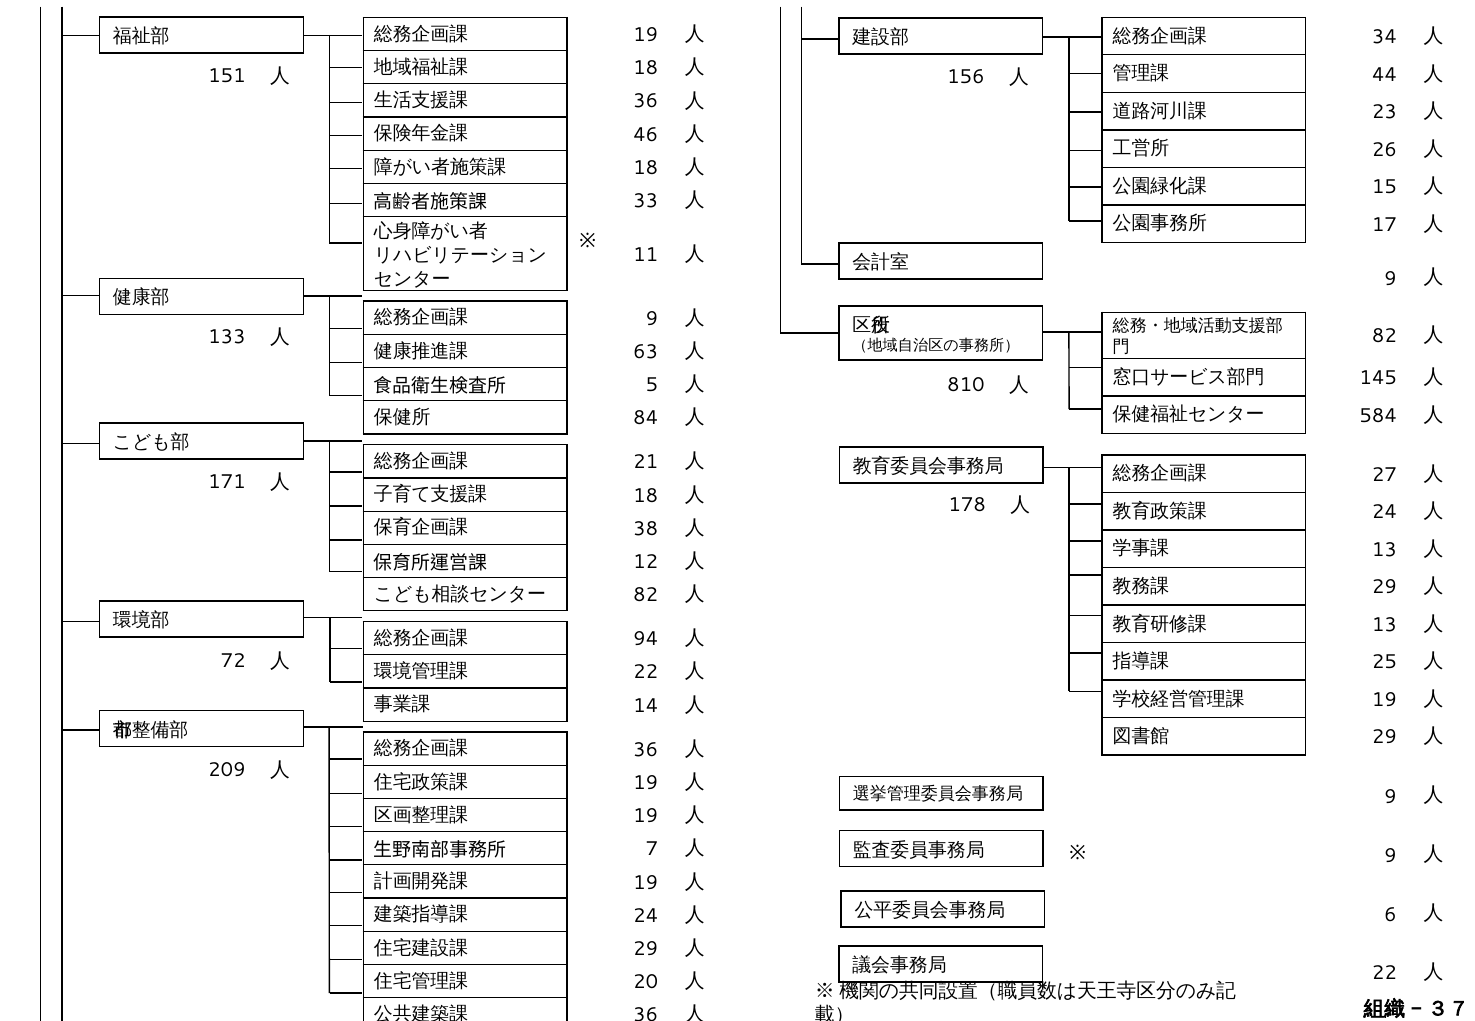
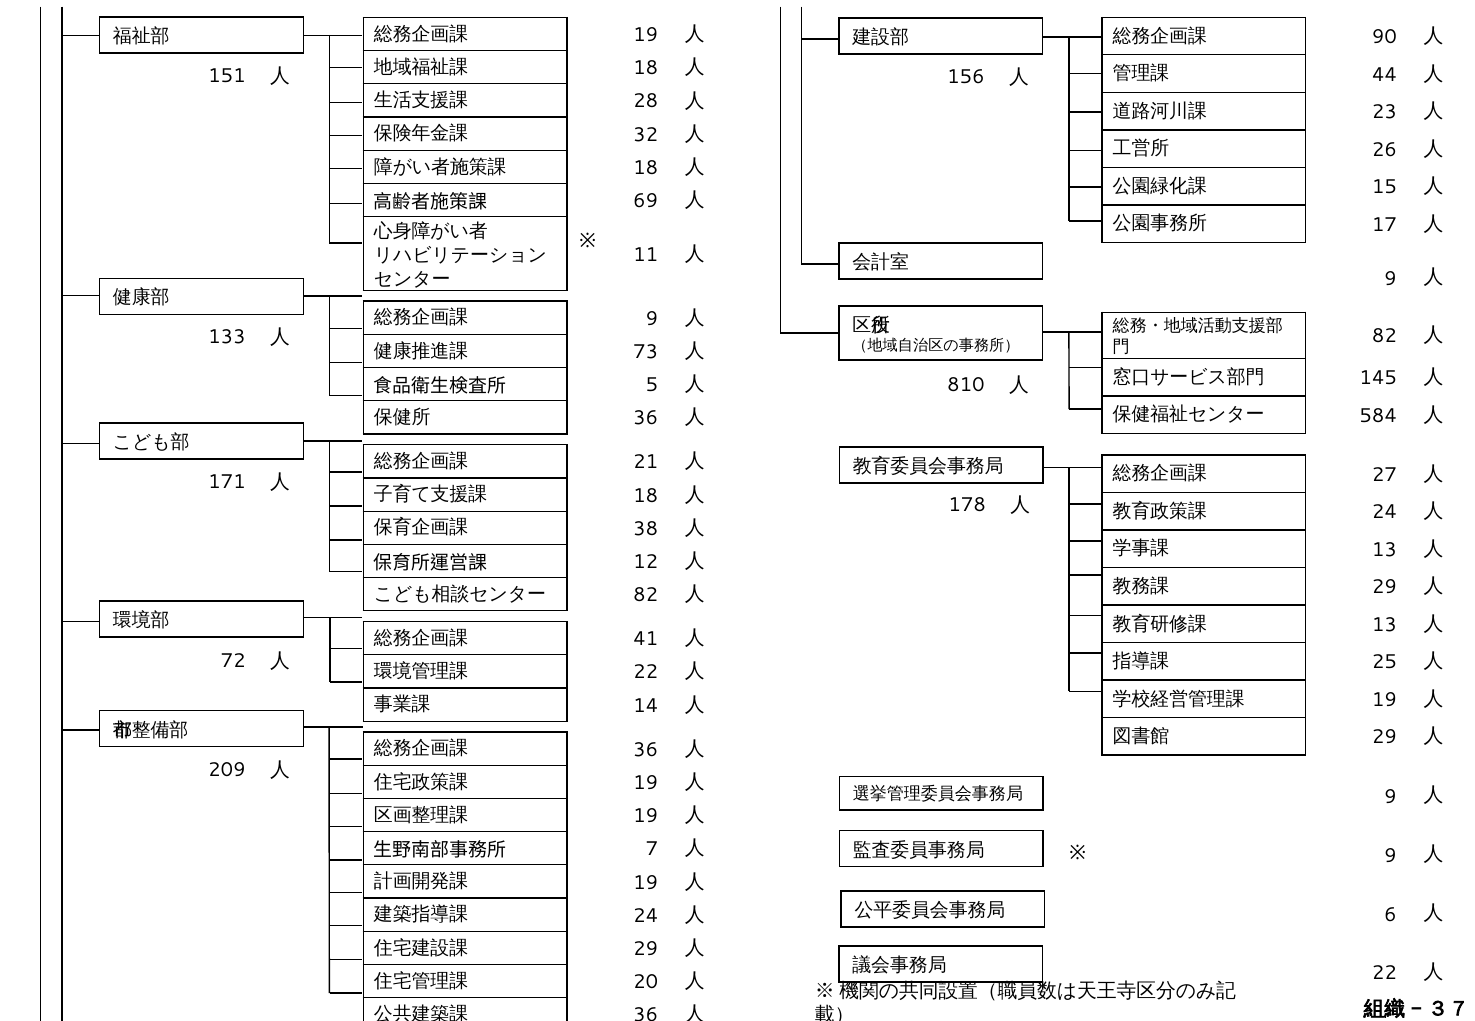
34: 34 -> 90
36 at (646, 101): 36 -> 28
46: 46 -> 32
33: 33 -> 69
63: 63 -> 73
84 at (646, 418): 84 -> 36
94: 94 -> 41
